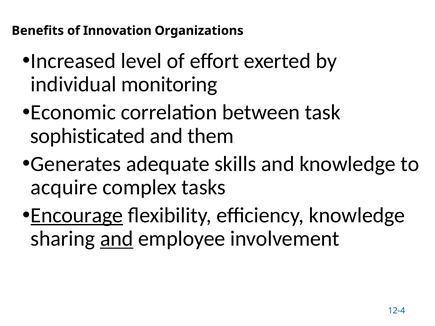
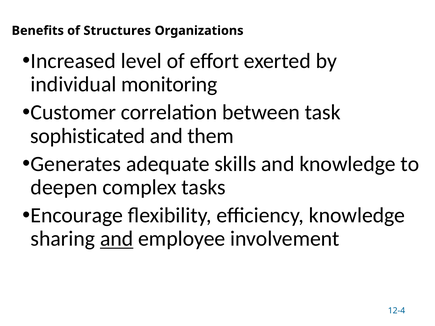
Innovation: Innovation -> Structures
Economic: Economic -> Customer
acquire: acquire -> deepen
Encourage underline: present -> none
